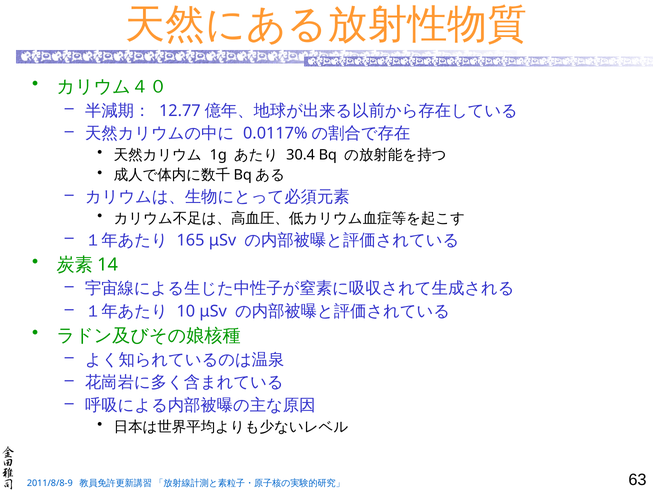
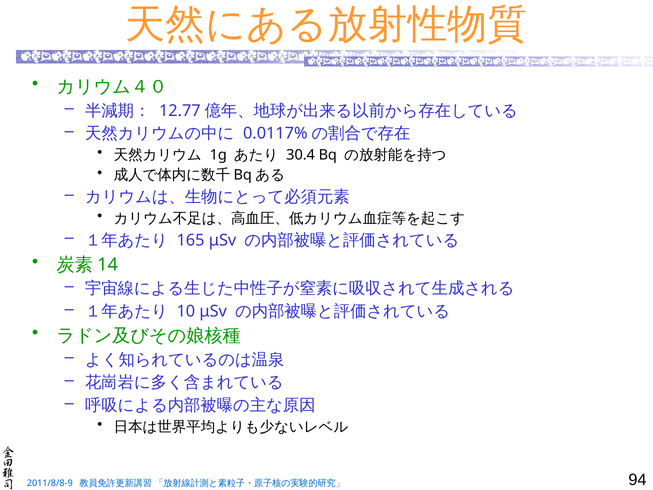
63: 63 -> 94
